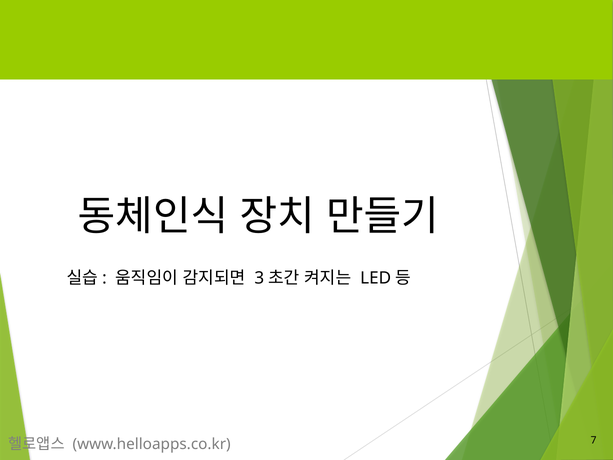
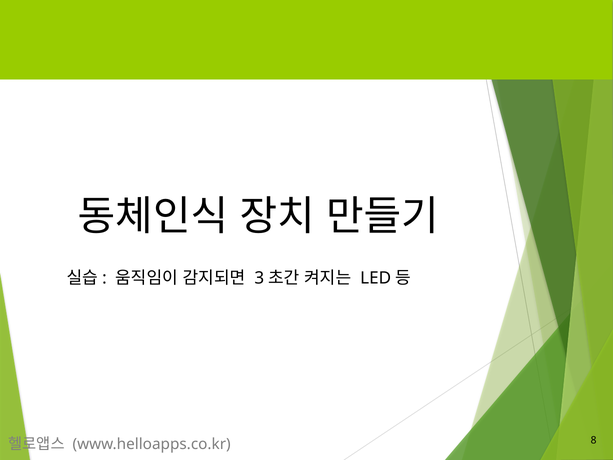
7: 7 -> 8
